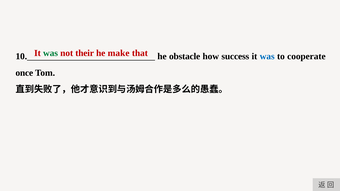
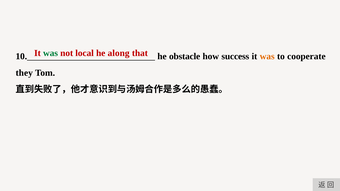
their: their -> local
make: make -> along
was at (267, 56) colour: blue -> orange
once: once -> they
